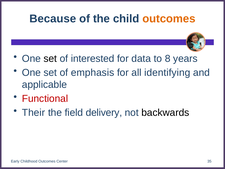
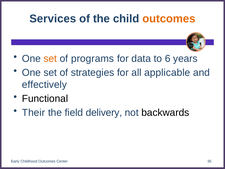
Because: Because -> Services
set at (50, 58) colour: black -> orange
interested: interested -> programs
8: 8 -> 6
emphasis: emphasis -> strategies
identifying: identifying -> applicable
applicable: applicable -> effectively
Functional colour: red -> black
